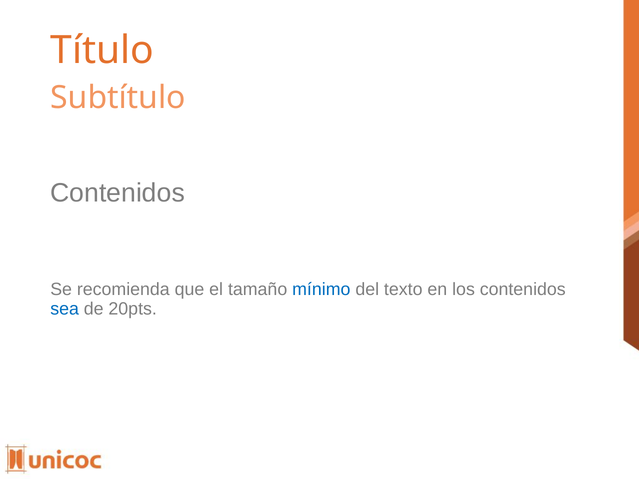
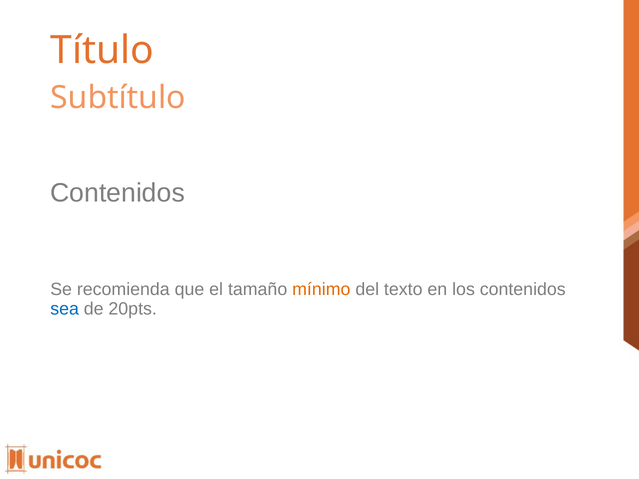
mínimo colour: blue -> orange
